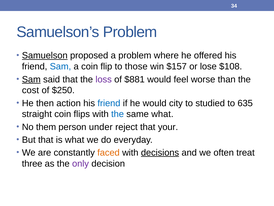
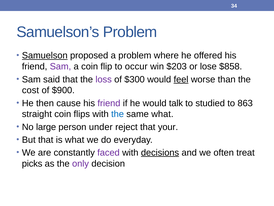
Sam at (60, 66) colour: blue -> purple
those: those -> occur
$157: $157 -> $203
$108: $108 -> $858
Sam at (31, 79) underline: present -> none
$881: $881 -> $300
feel underline: none -> present
$250: $250 -> $900
action: action -> cause
friend at (109, 103) colour: blue -> purple
city: city -> talk
635: 635 -> 863
them: them -> large
faced colour: orange -> purple
three: three -> picks
